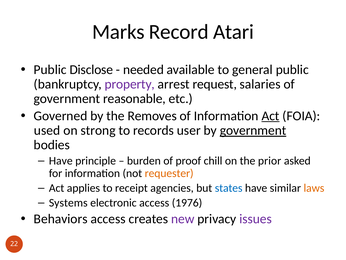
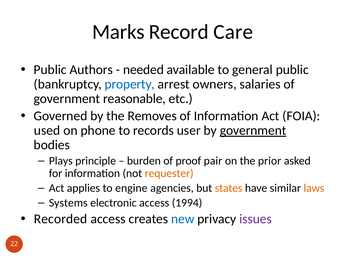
Atari: Atari -> Care
Disclose: Disclose -> Authors
property colour: purple -> blue
request: request -> owners
Act at (270, 116) underline: present -> none
strong: strong -> phone
Have at (61, 160): Have -> Plays
chill: chill -> pair
receipt: receipt -> engine
states colour: blue -> orange
1976: 1976 -> 1994
Behaviors: Behaviors -> Recorded
new colour: purple -> blue
